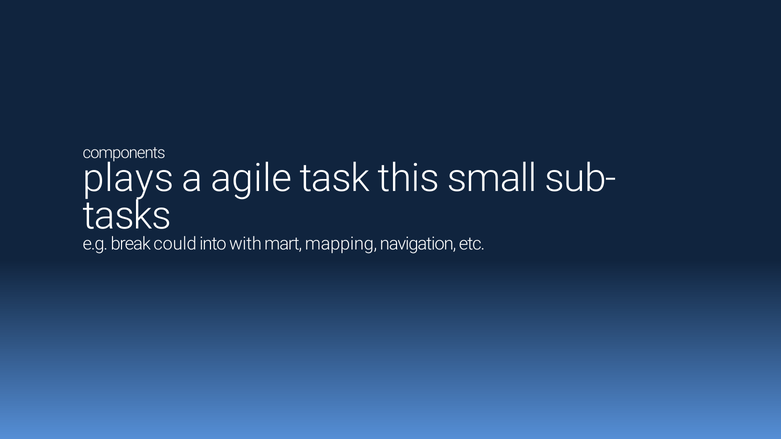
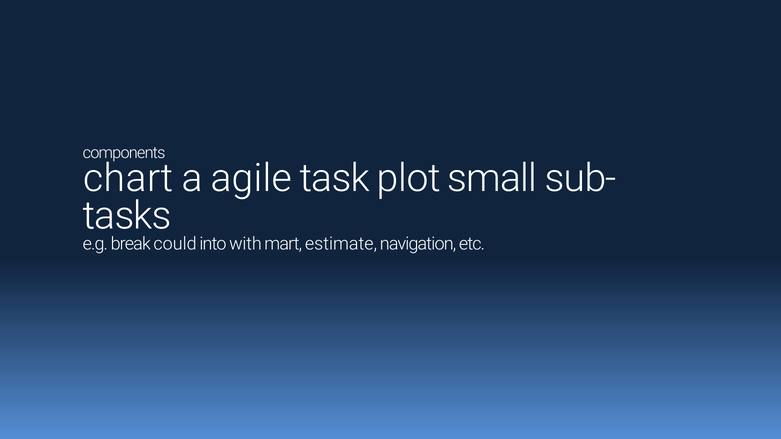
plays: plays -> chart
this: this -> plot
mapping: mapping -> estimate
